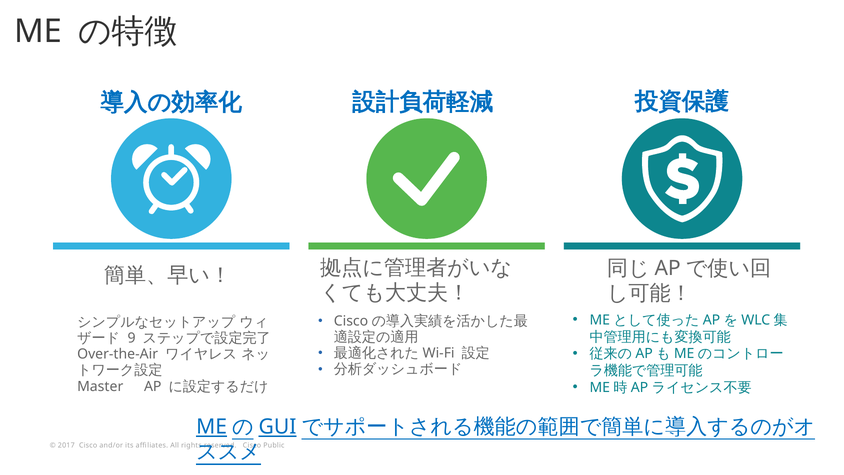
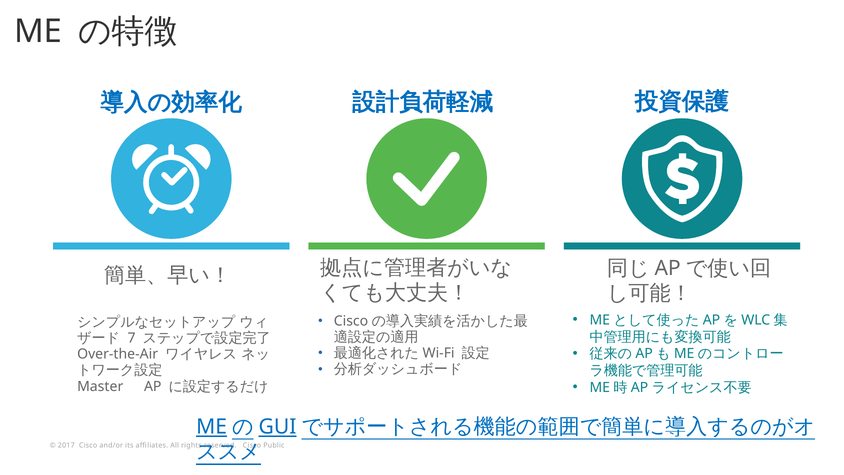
9: 9 -> 7
